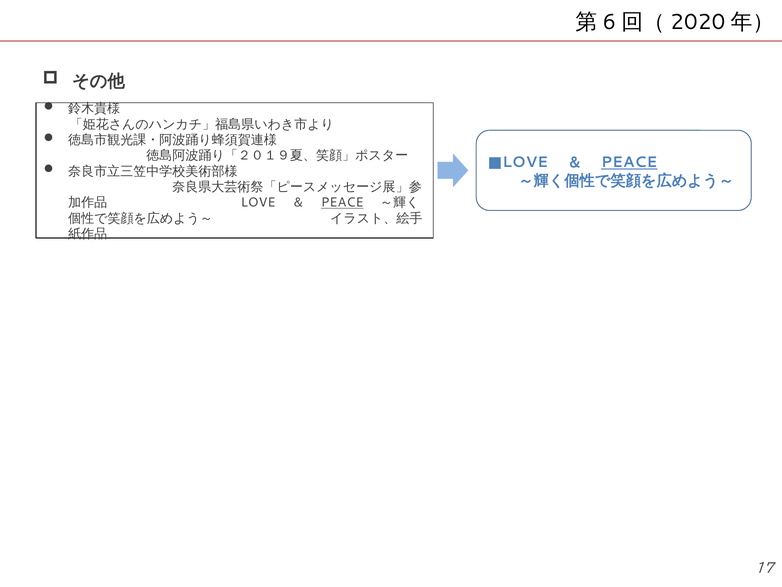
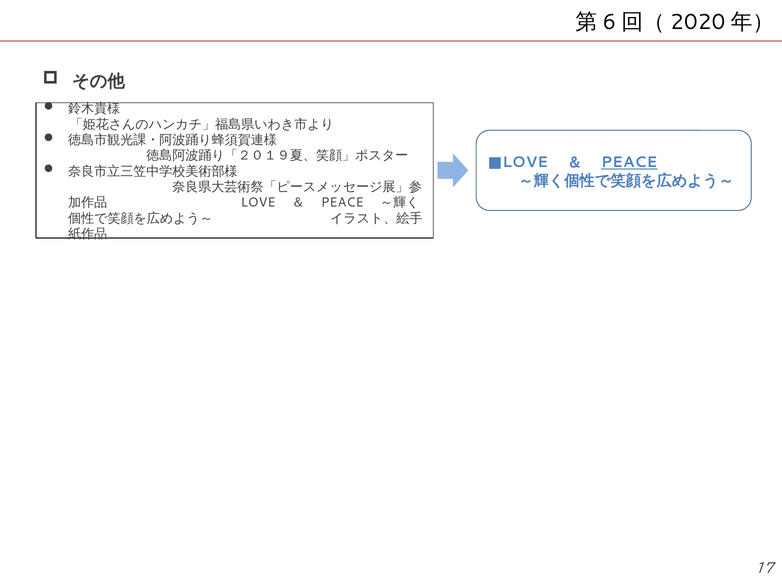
PEACE at (342, 202) underline: present -> none
